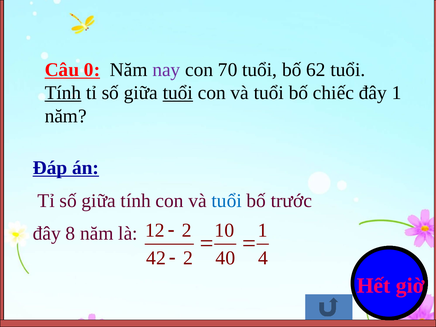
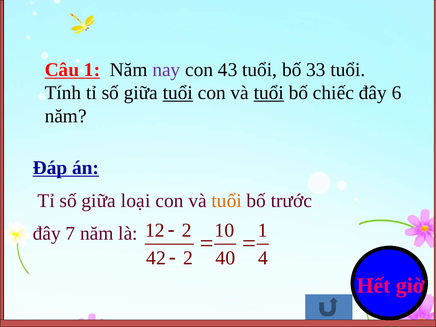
Câu 0: 0 -> 1
70: 70 -> 43
62: 62 -> 33
Tính at (63, 93) underline: present -> none
tuổi at (269, 93) underline: none -> present
đây 1: 1 -> 6
giữa tính: tính -> loại
tuổi at (227, 201) colour: blue -> orange
8: 8 -> 7
